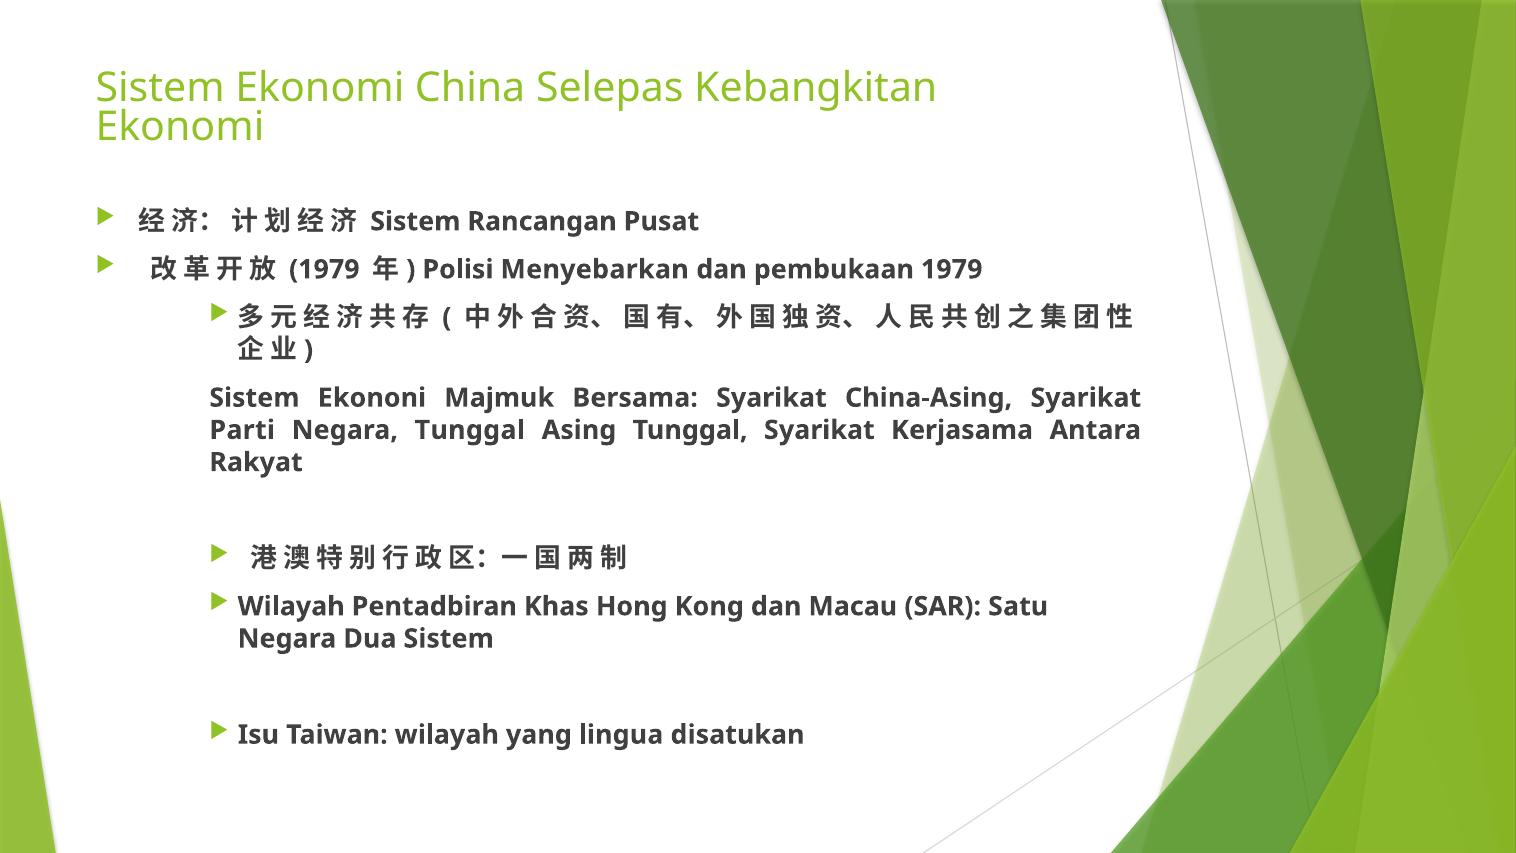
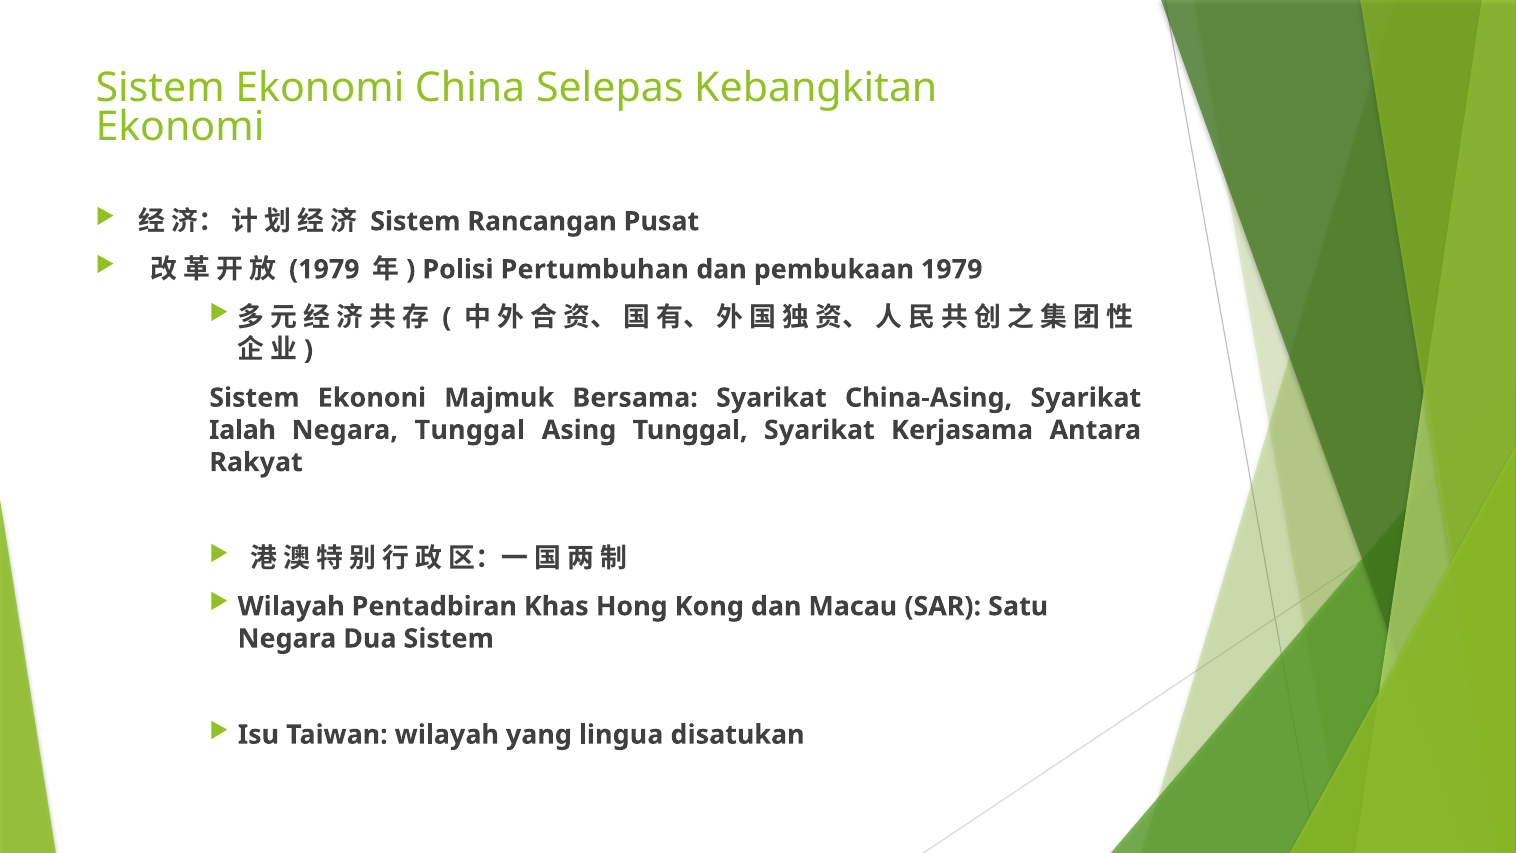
Menyebarkan: Menyebarkan -> Pertumbuhan
Parti: Parti -> Ialah
